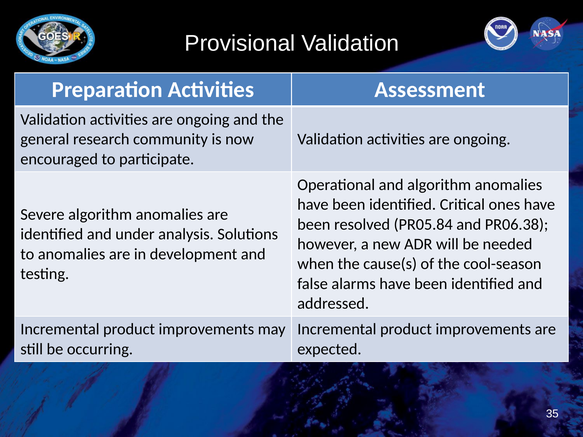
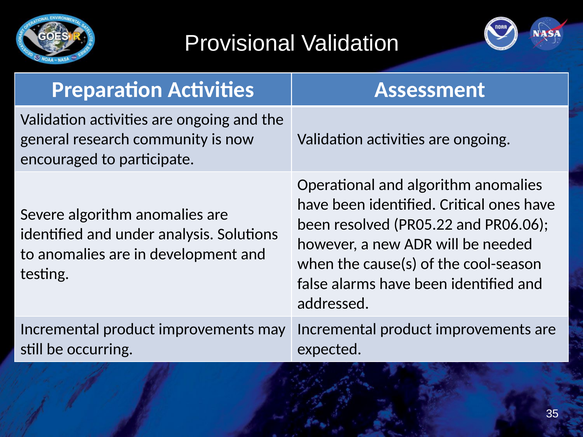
PR05.84: PR05.84 -> PR05.22
PR06.38: PR06.38 -> PR06.06
